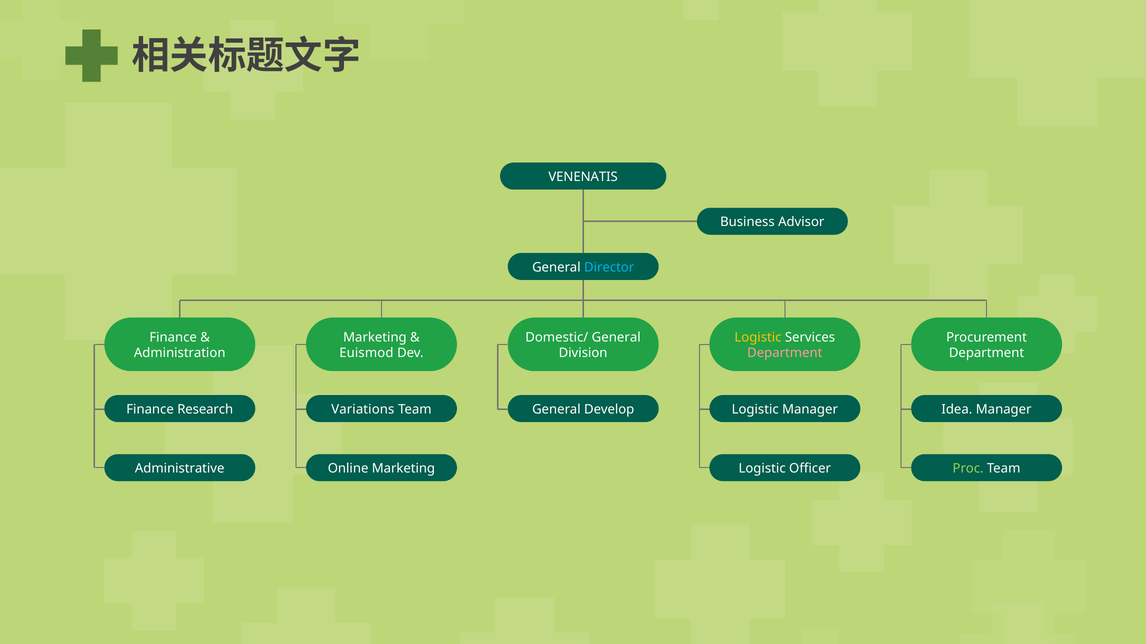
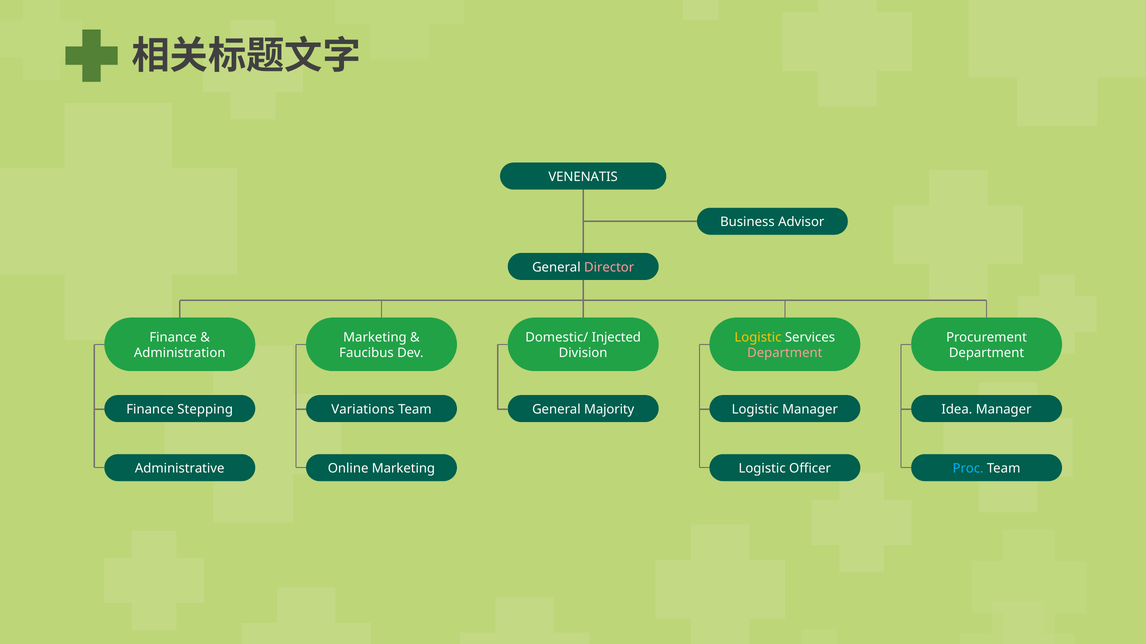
Director colour: light blue -> pink
Domestic/ General: General -> Injected
Euismod: Euismod -> Faucibus
Research: Research -> Stepping
Develop: Develop -> Majority
Proc colour: light green -> light blue
